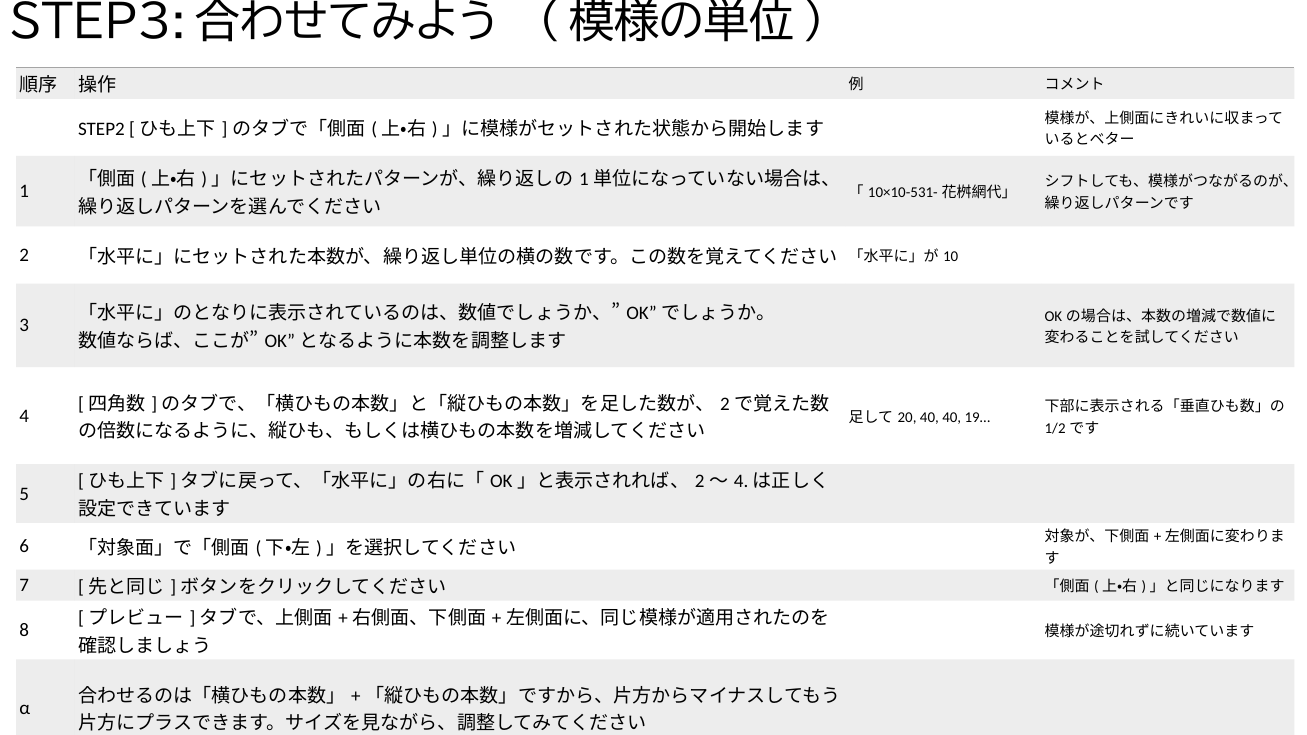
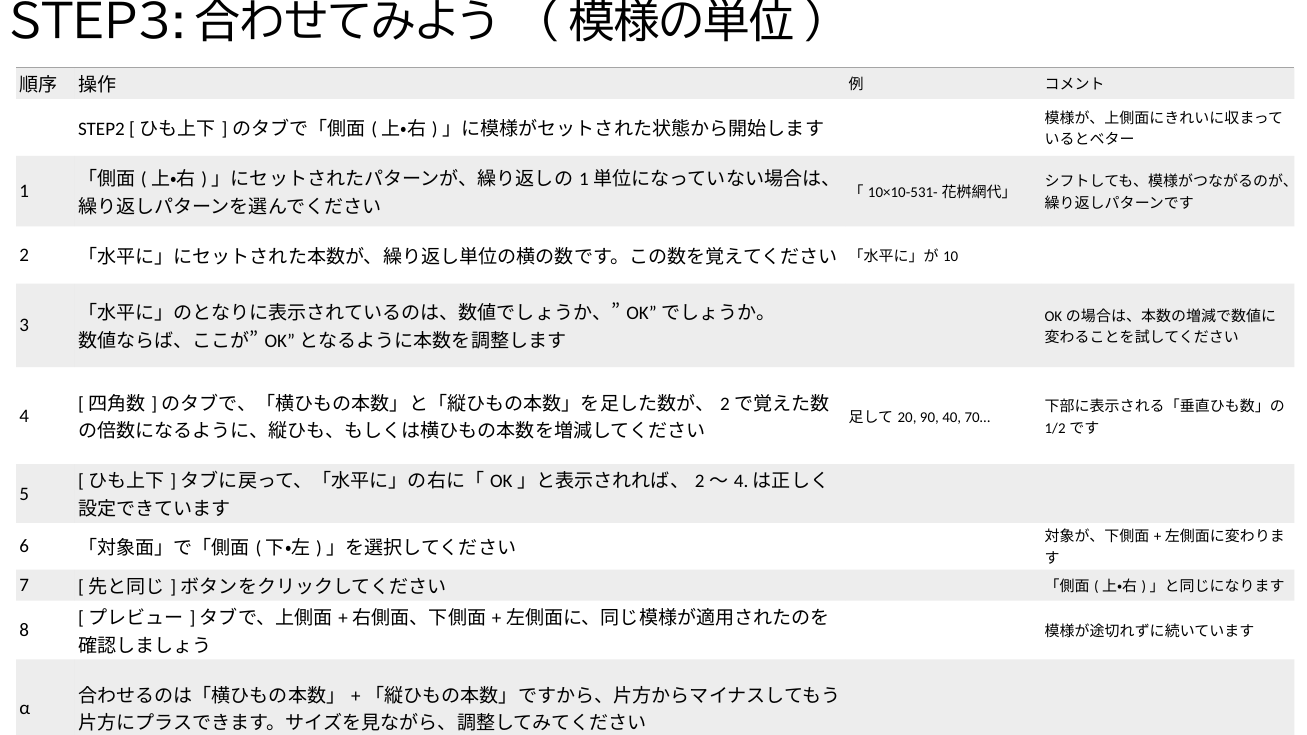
40 at (929, 417): 40 -> 90
19…: 19… -> 70…
